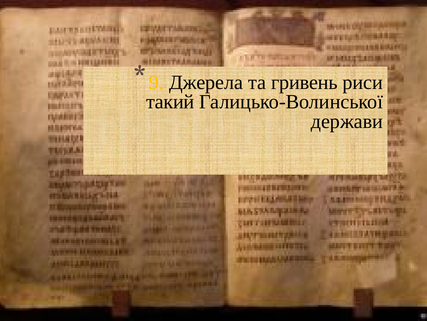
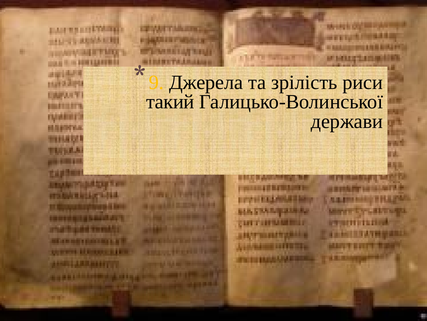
гривень: гривень -> зрілість
